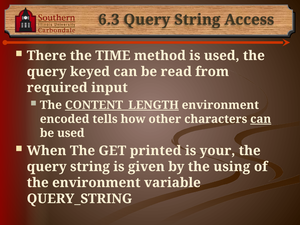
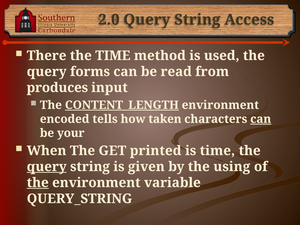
6.3: 6.3 -> 2.0
keyed: keyed -> forms
required: required -> produces
other: other -> taken
be used: used -> your
is your: your -> time
query at (47, 167) underline: none -> present
the at (38, 183) underline: none -> present
